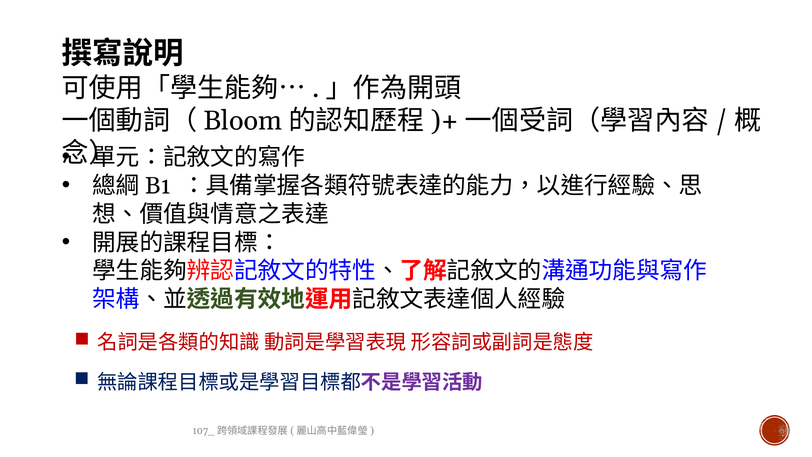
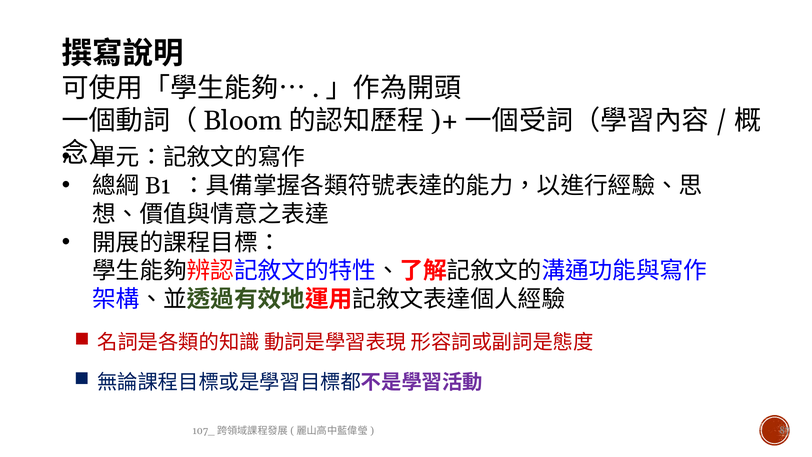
65: 65 -> 87
